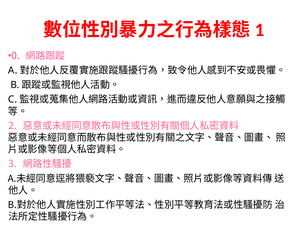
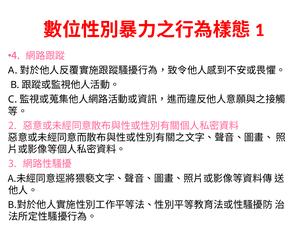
0: 0 -> 4
